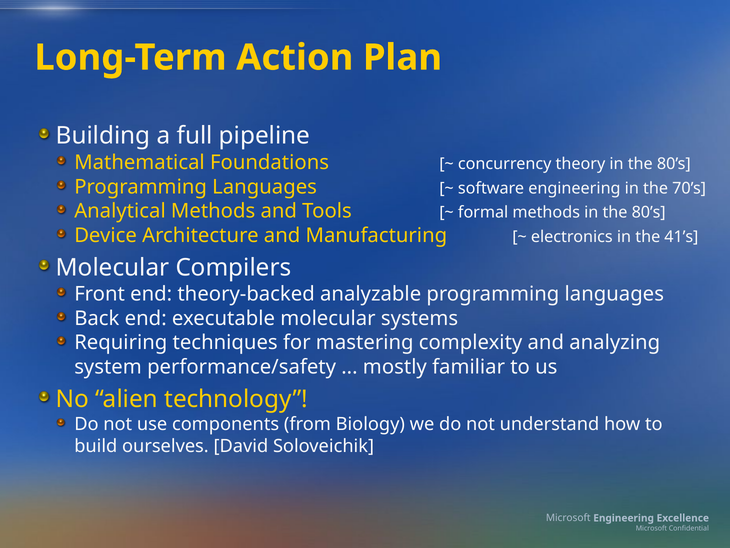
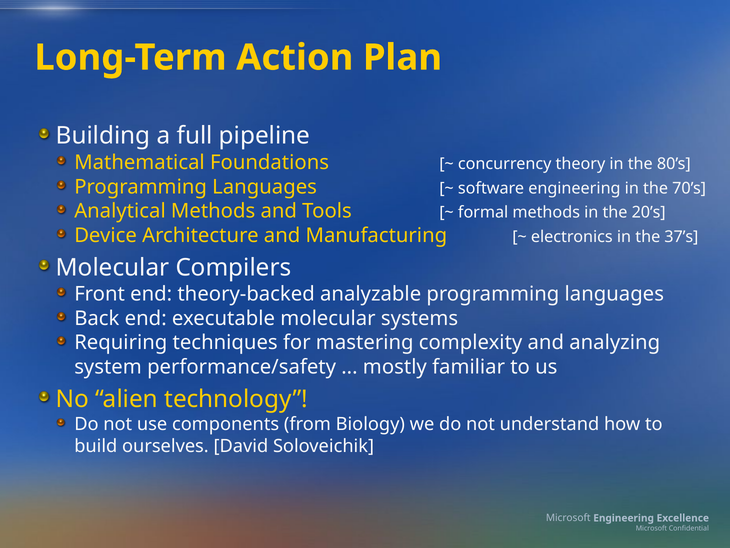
methods in the 80’s: 80’s -> 20’s
41’s: 41’s -> 37’s
